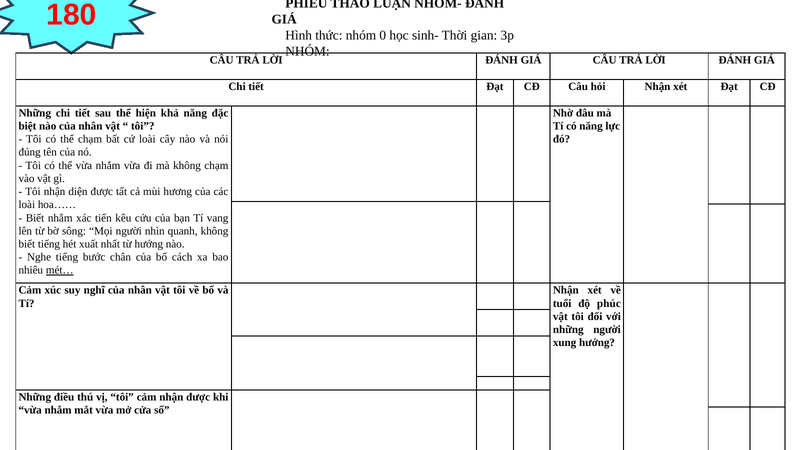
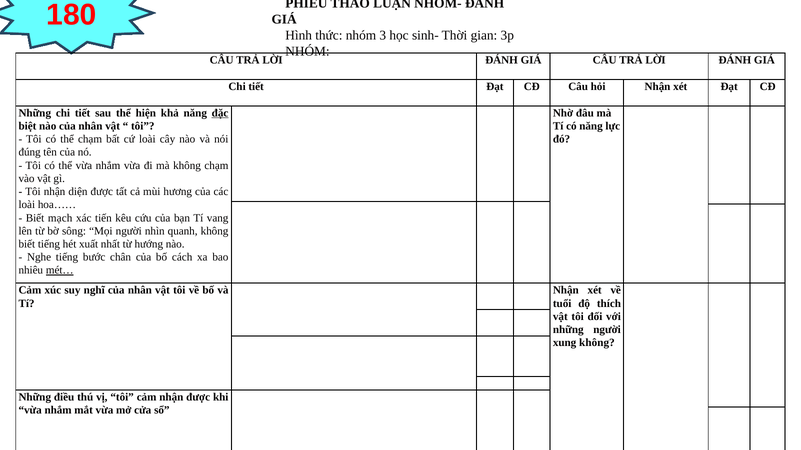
nhóm 0: 0 -> 3
đặc underline: none -> present
Biết nhắm: nhắm -> mạch
phúc: phúc -> thích
xung hướng: hướng -> không
